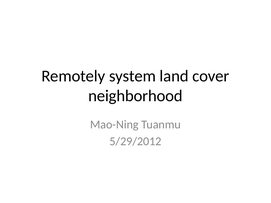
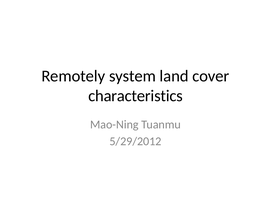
neighborhood: neighborhood -> characteristics
